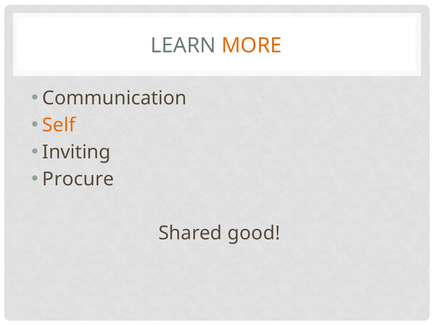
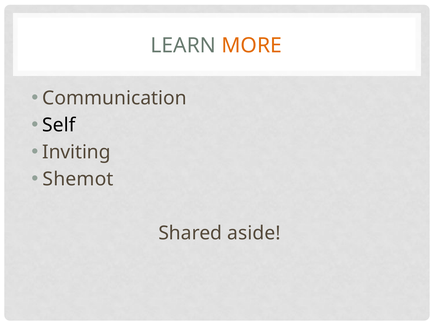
Self colour: orange -> black
Procure: Procure -> Shemot
good: good -> aside
